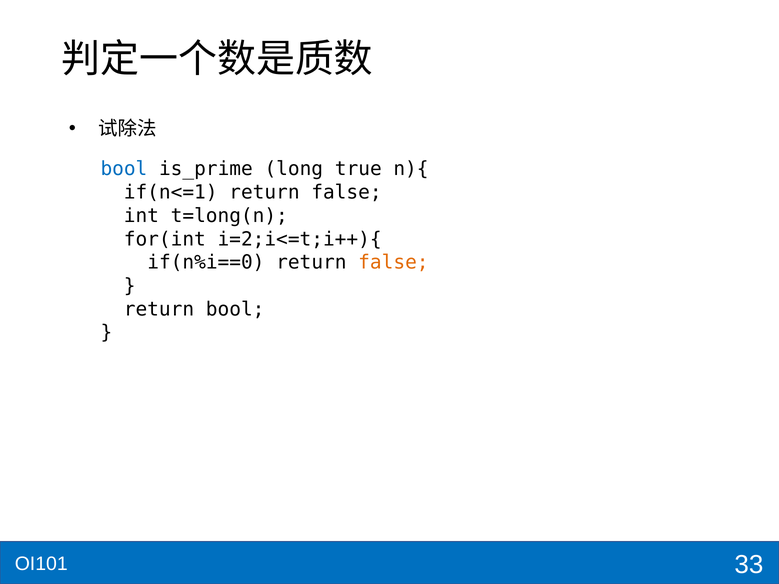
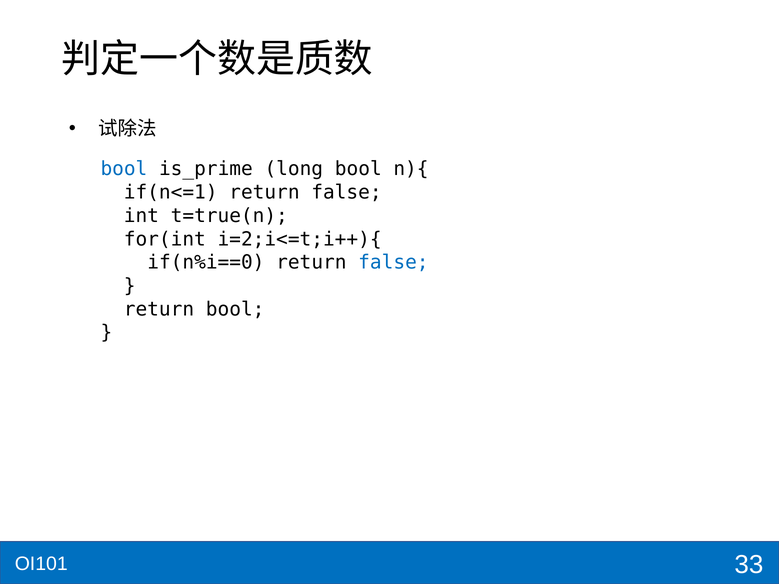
long true: true -> bool
t=long(n: t=long(n -> t=true(n
false at (393, 263) colour: orange -> blue
